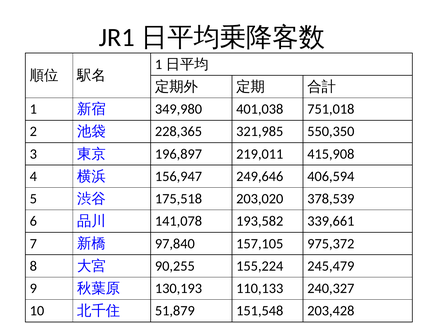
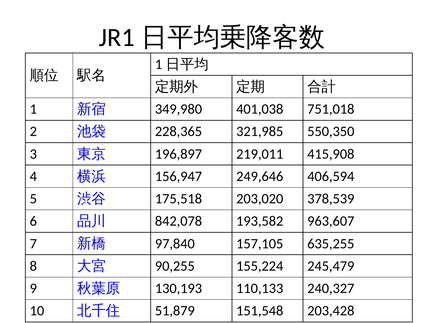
141,078: 141,078 -> 842,078
339,661: 339,661 -> 963,607
975,372: 975,372 -> 635,255
